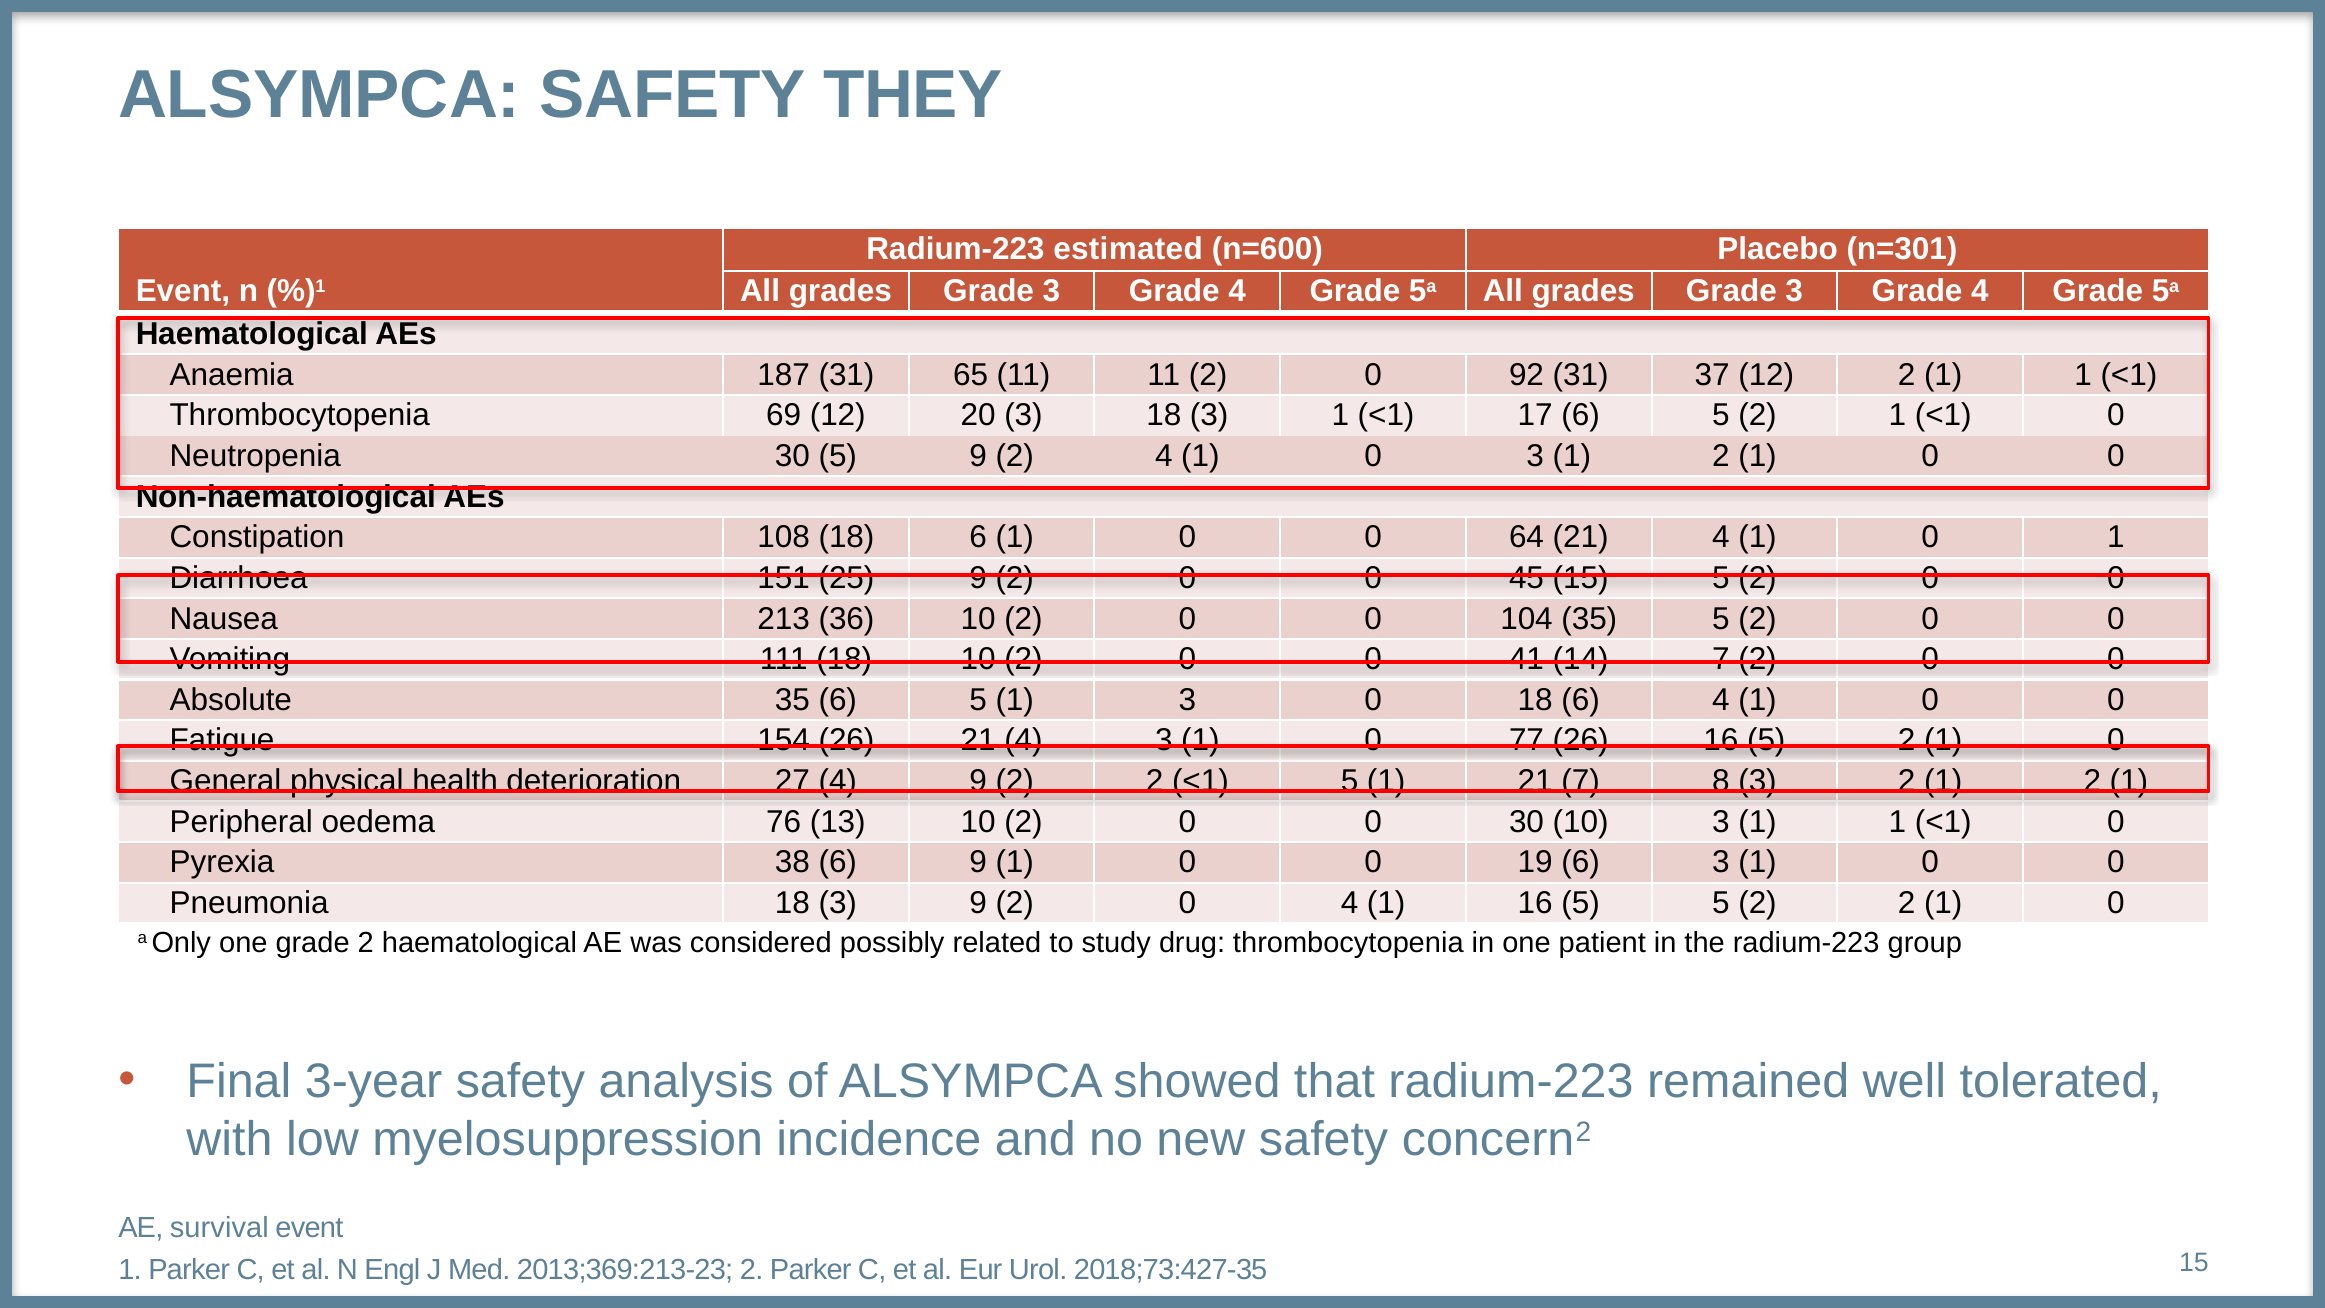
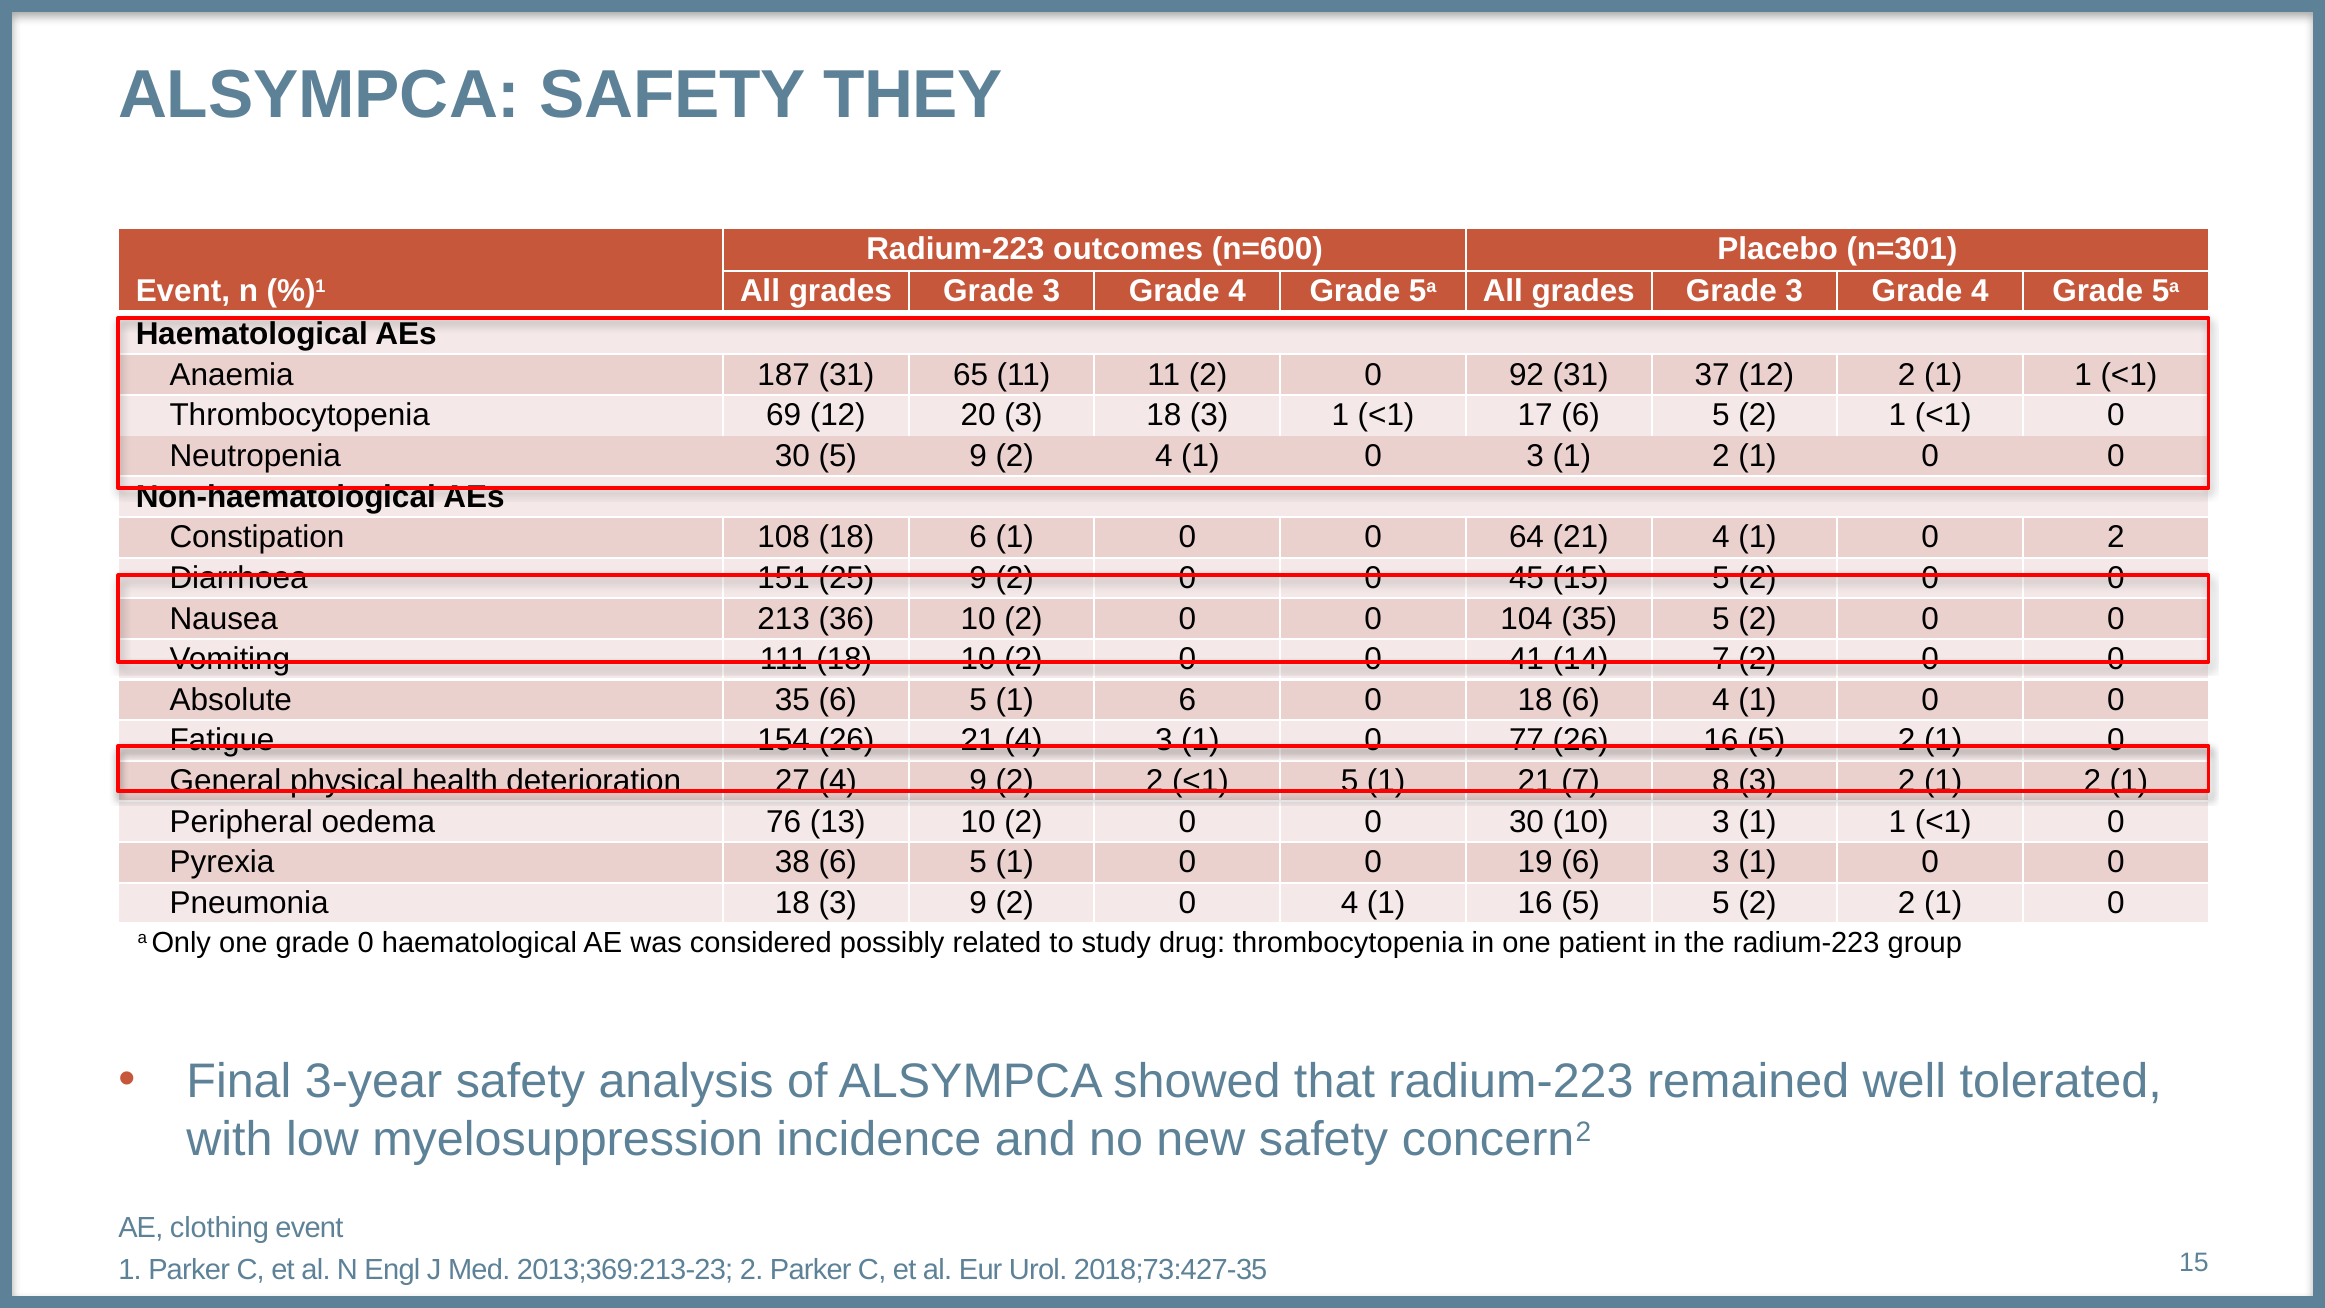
estimated: estimated -> outcomes
0 1: 1 -> 2
1 3: 3 -> 6
38 6 9: 9 -> 5
grade 2: 2 -> 0
survival: survival -> clothing
